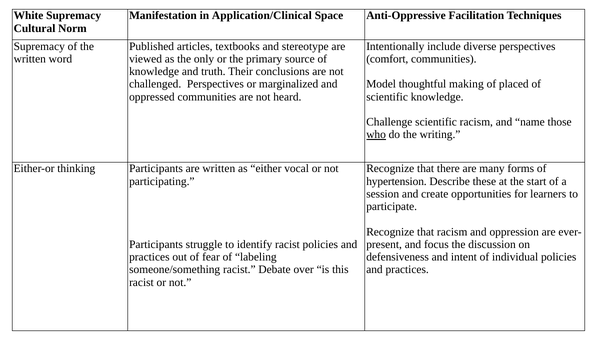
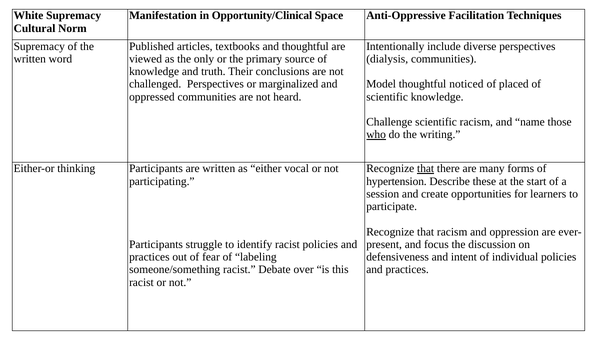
Application/Clinical: Application/Clinical -> Opportunity/Clinical
and stereotype: stereotype -> thoughtful
comfort: comfort -> dialysis
making: making -> noticed
that at (426, 169) underline: none -> present
